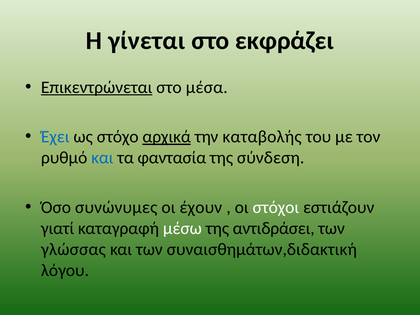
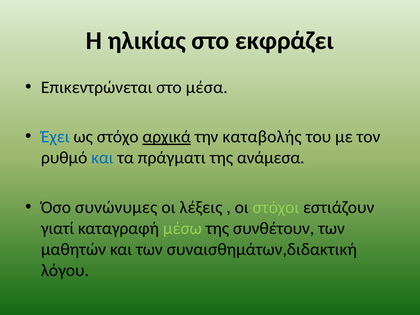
γίνεται: γίνεται -> ηλικίας
Επικεντρώνεται underline: present -> none
φαντασία: φαντασία -> πράγματι
σύνδεση: σύνδεση -> ανάμεσα
έχουν: έχουν -> λέξεις
στόχοι colour: white -> light green
μέσω colour: white -> light green
αντιδράσει: αντιδράσει -> συνθέτουν
γλώσσας: γλώσσας -> μαθητών
